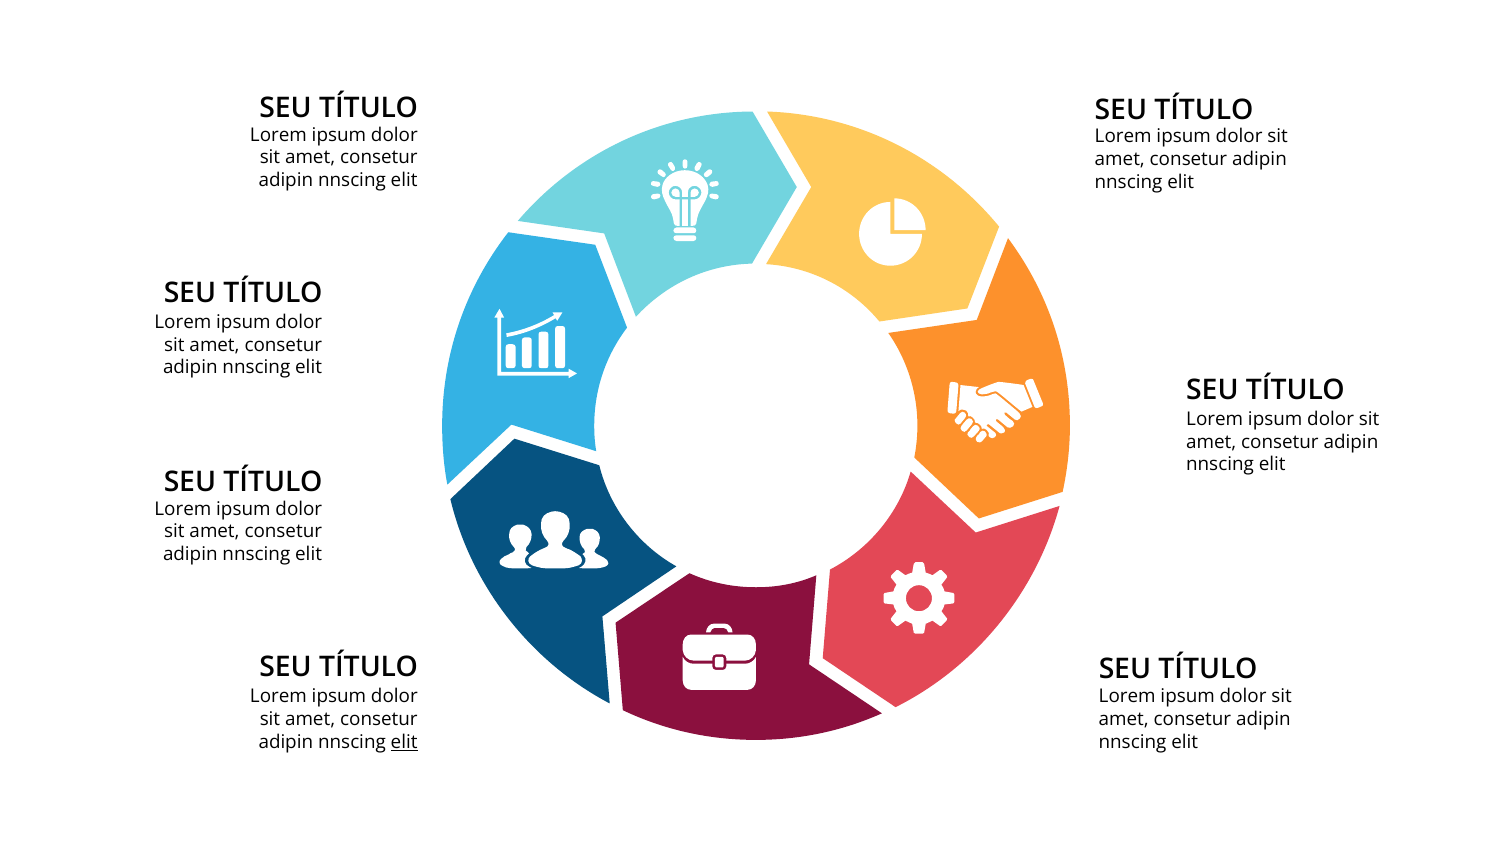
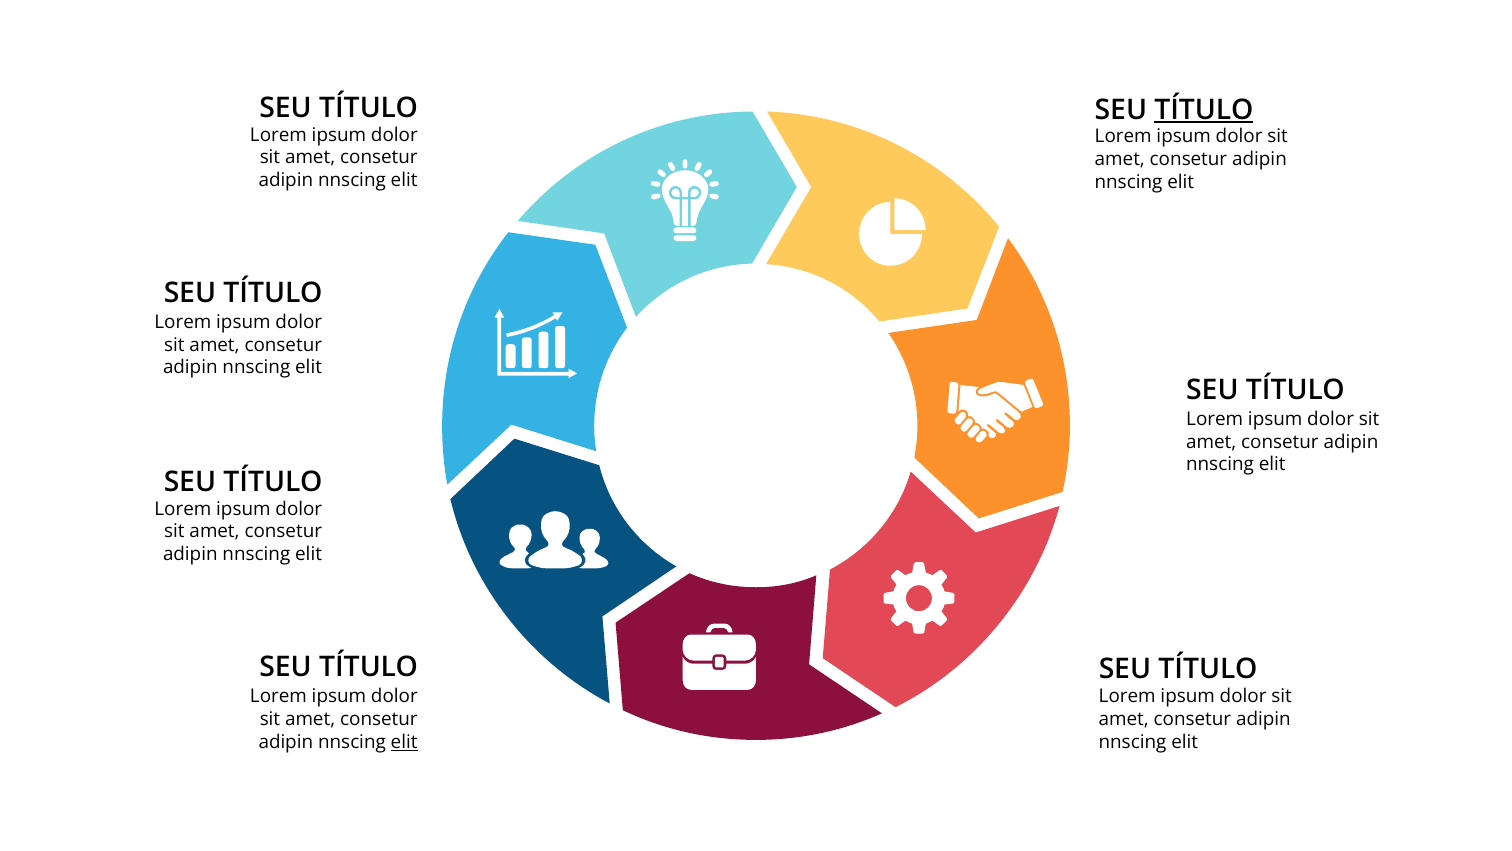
TÍTULO at (1204, 110) underline: none -> present
